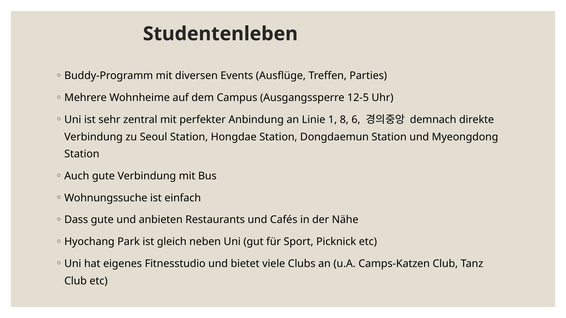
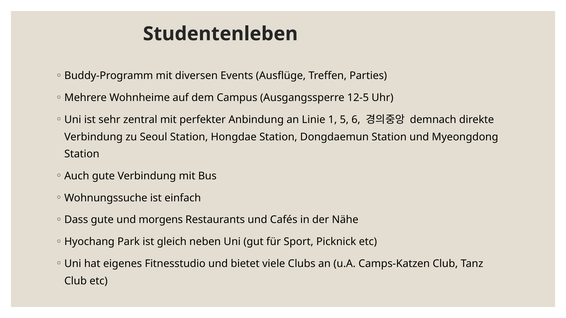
8: 8 -> 5
anbieten: anbieten -> morgens
